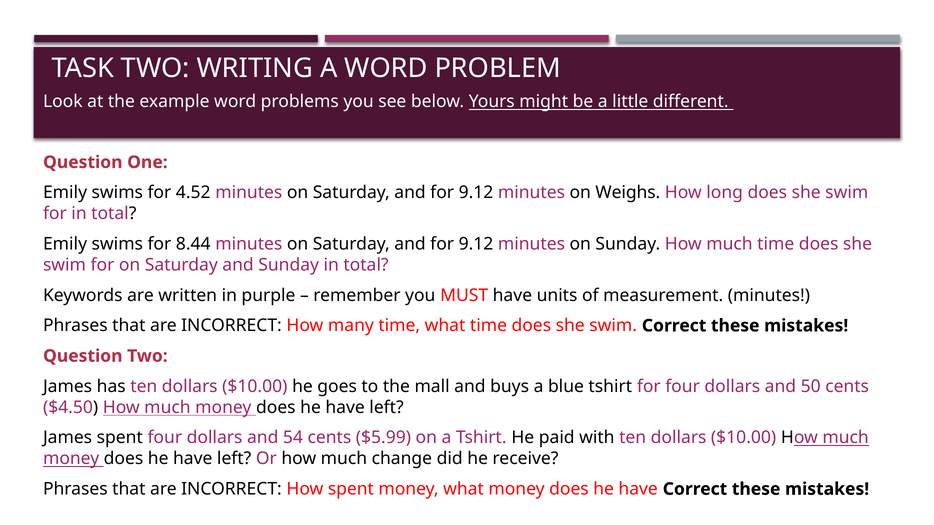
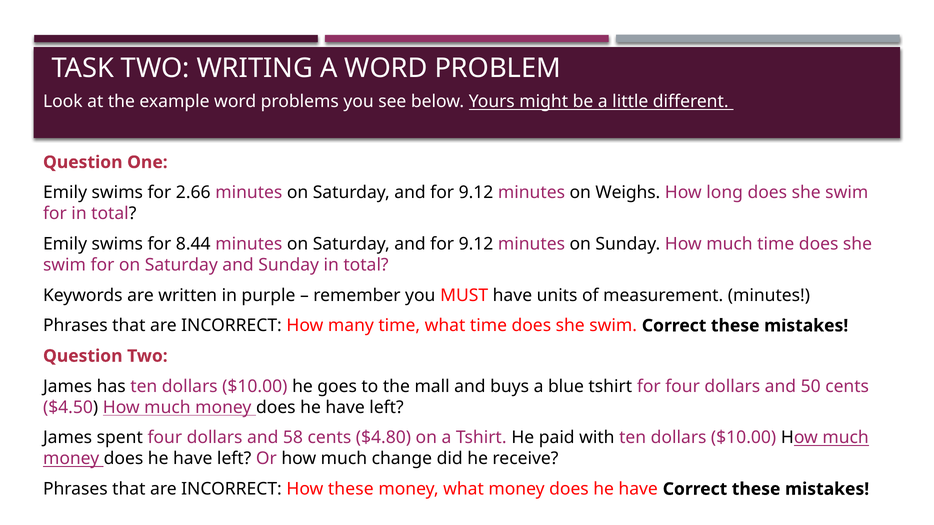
4.52: 4.52 -> 2.66
54: 54 -> 58
$5.99: $5.99 -> $4.80
How spent: spent -> these
